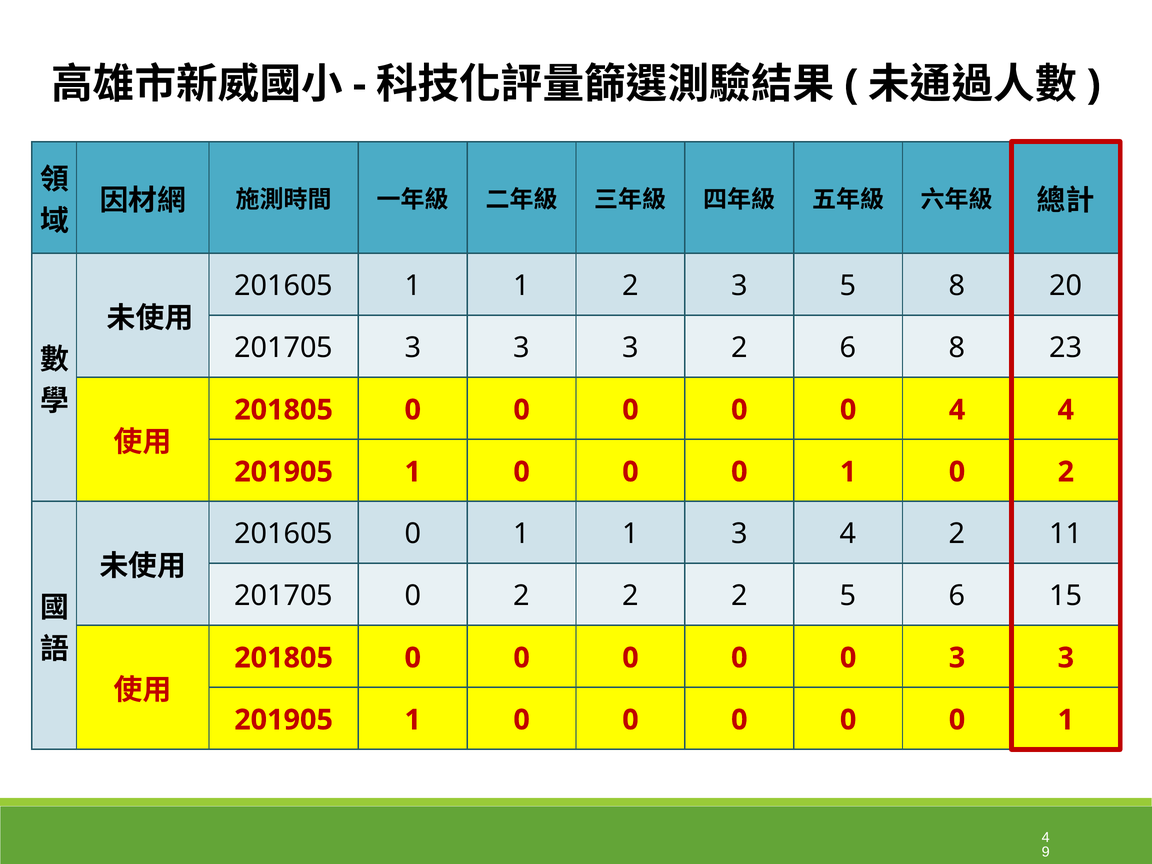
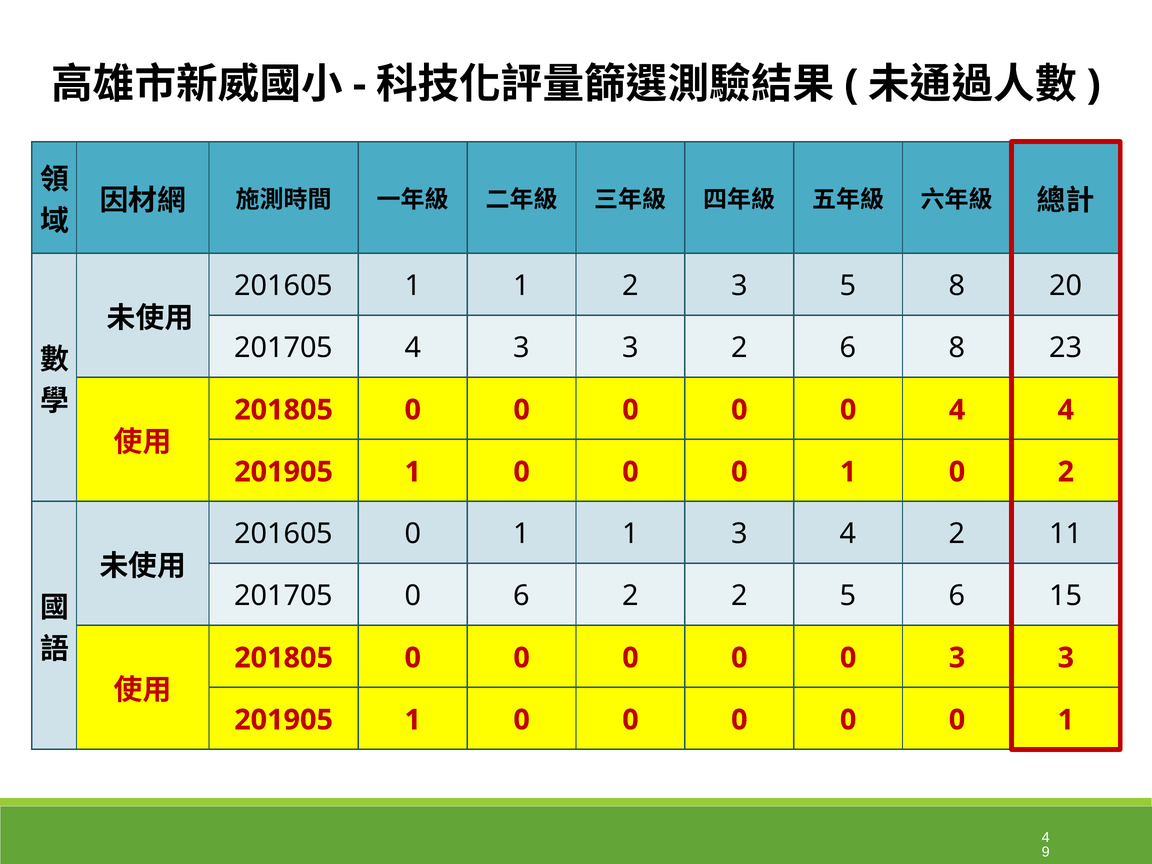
201705 3: 3 -> 4
201705 0 2: 2 -> 6
